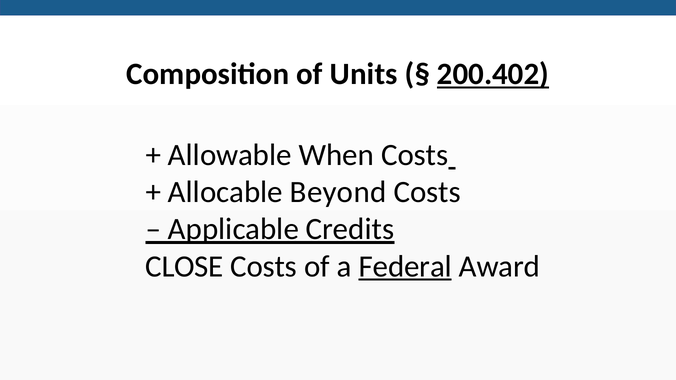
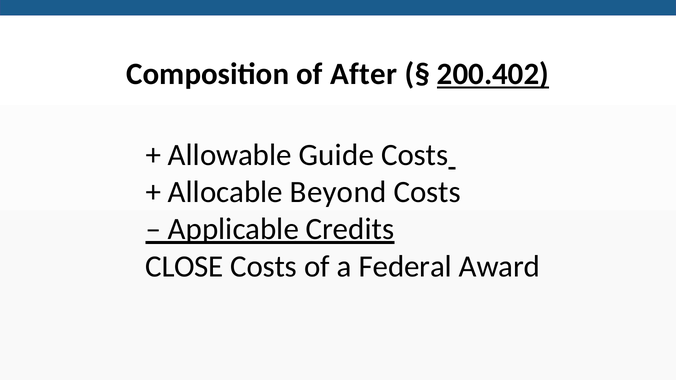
Units: Units -> After
When: When -> Guide
Federal underline: present -> none
